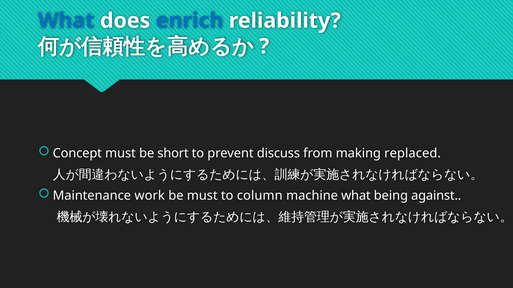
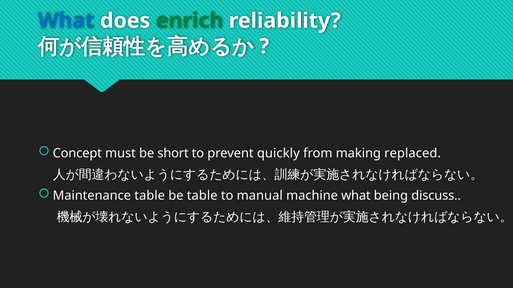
enrich colour: blue -> green
discuss: discuss -> quickly
Maintenance work: work -> table
be must: must -> table
column: column -> manual
against: against -> discuss
